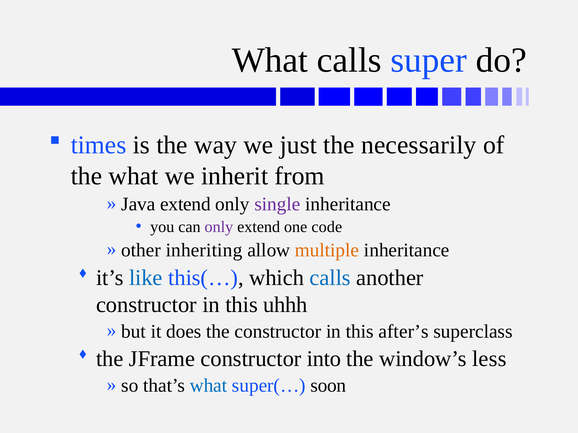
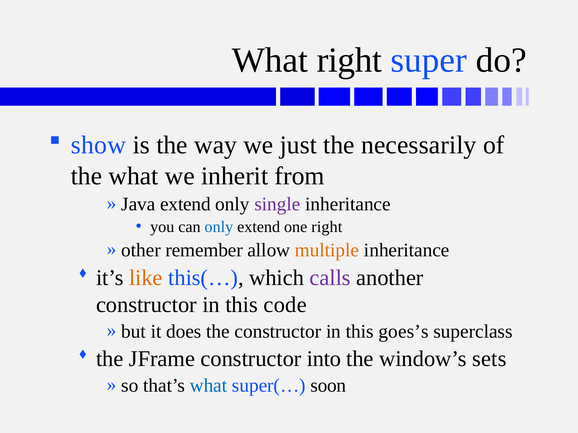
What calls: calls -> right
times: times -> show
only at (219, 227) colour: purple -> blue
one code: code -> right
inheriting: inheriting -> remember
like colour: blue -> orange
calls at (330, 278) colour: blue -> purple
uhhh: uhhh -> code
after’s: after’s -> goes’s
less: less -> sets
